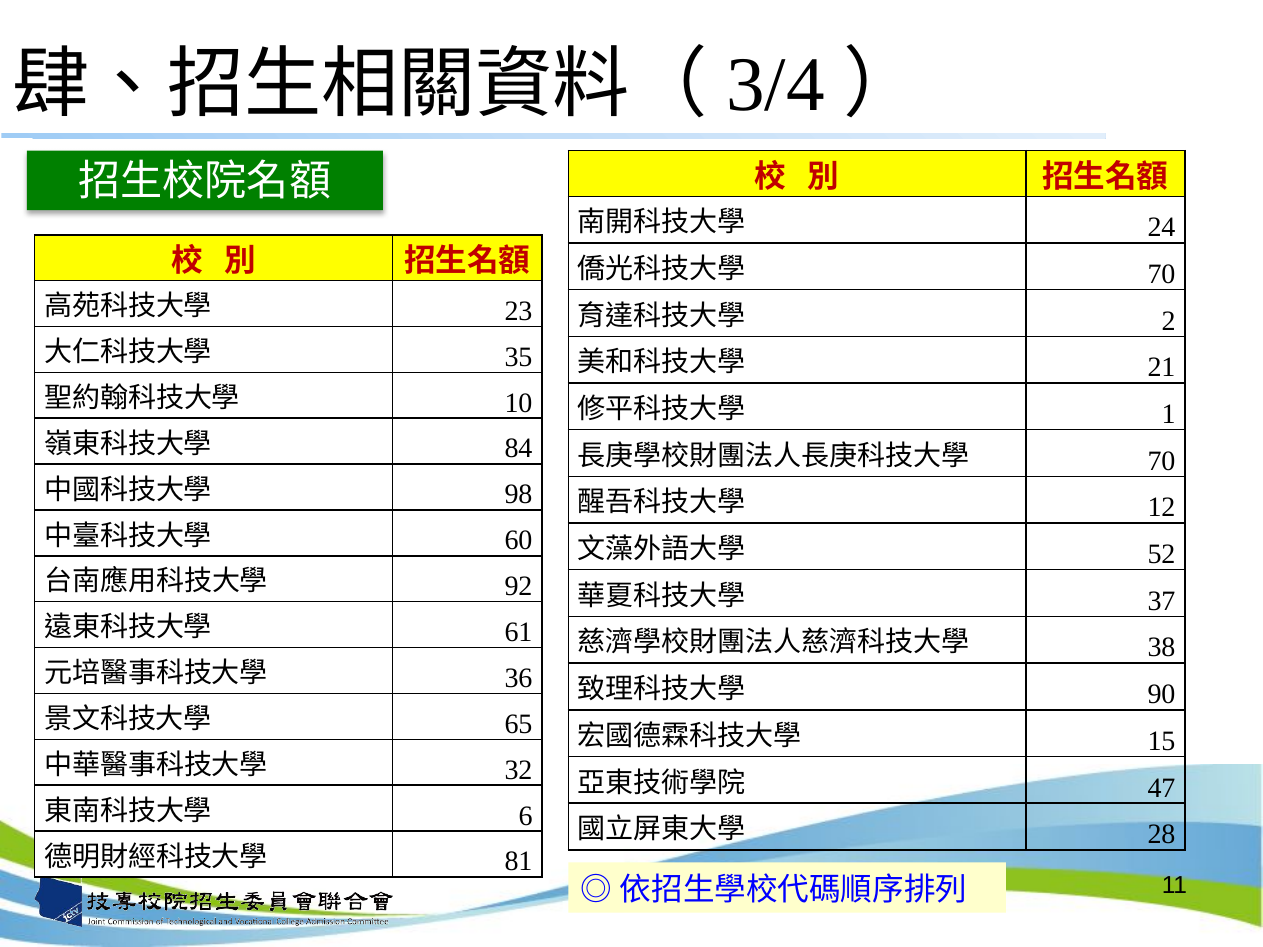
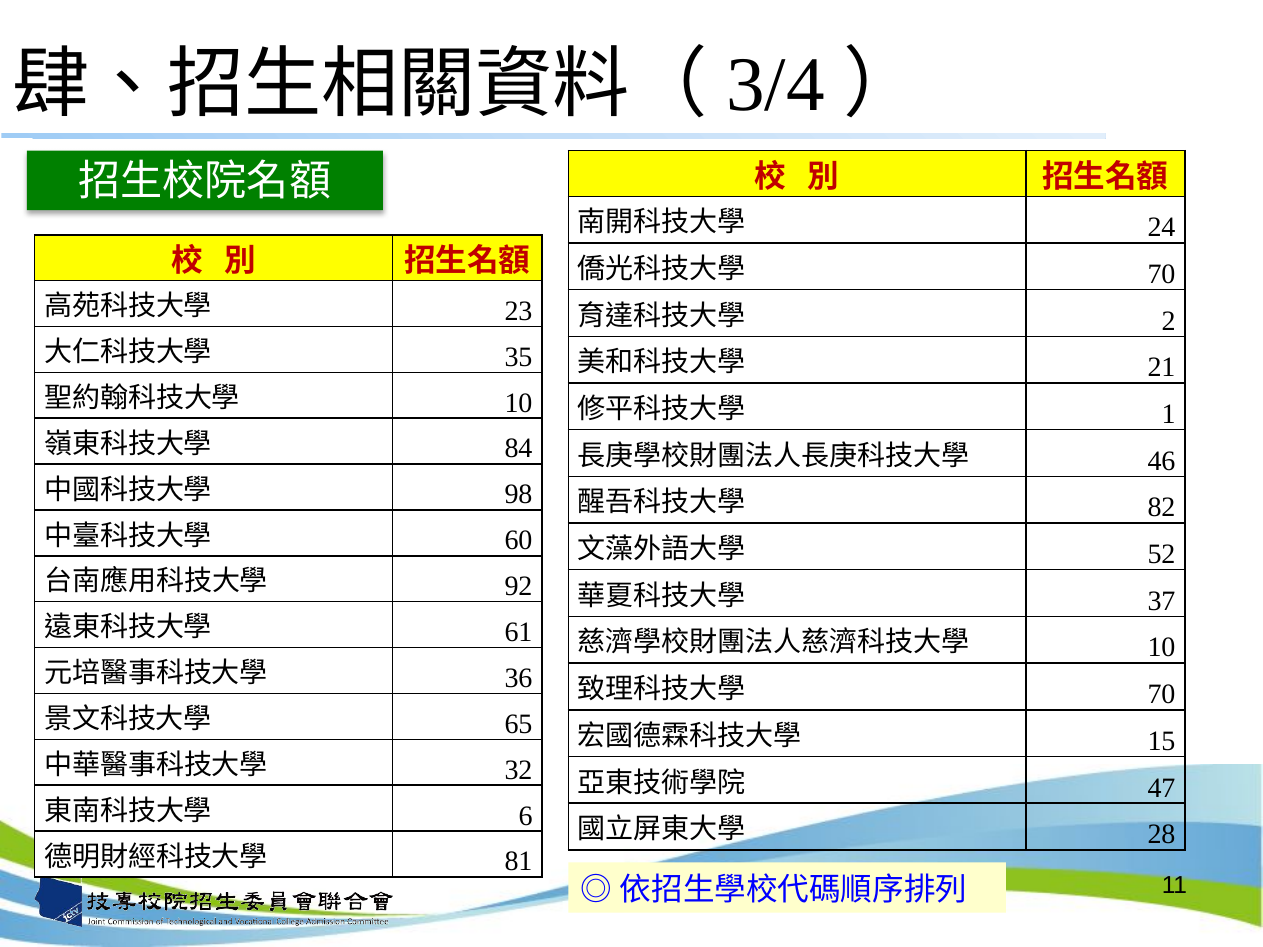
70 at (1162, 461): 70 -> 46
12: 12 -> 82
38 at (1162, 648): 38 -> 10
90 at (1162, 695): 90 -> 70
